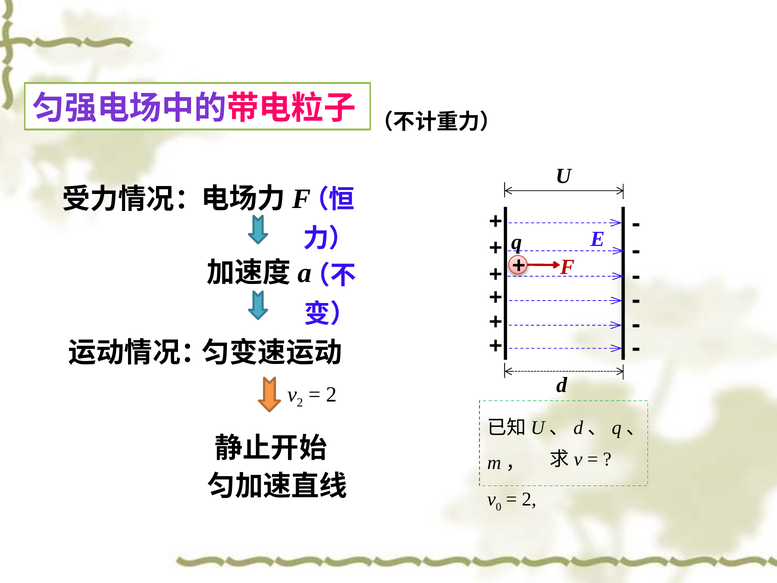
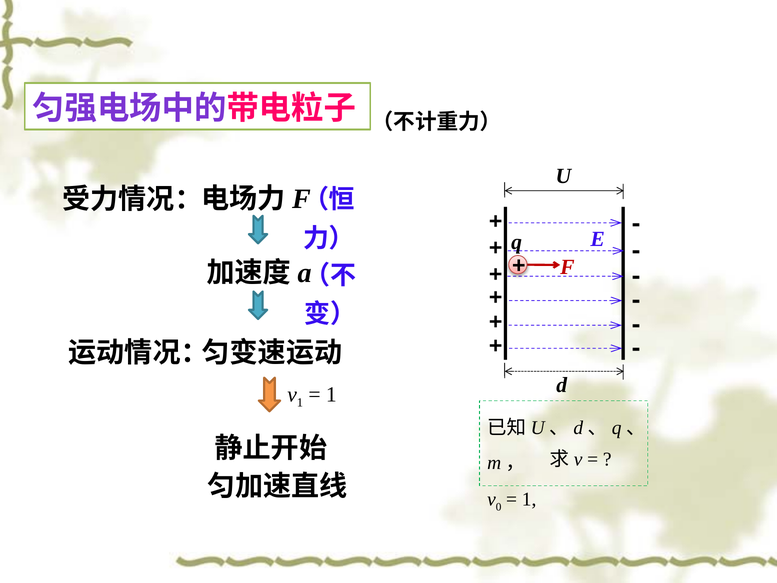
2 at (300, 403): 2 -> 1
2 at (331, 394): 2 -> 1
2 at (529, 499): 2 -> 1
